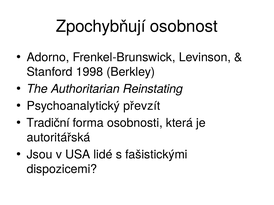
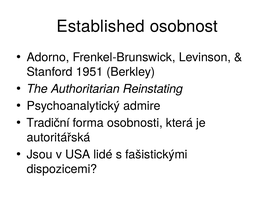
Zpochybňují: Zpochybňují -> Established
1998: 1998 -> 1951
převzít: převzít -> admire
